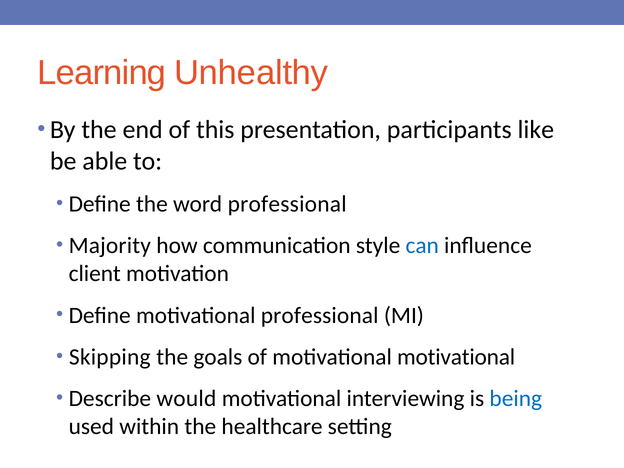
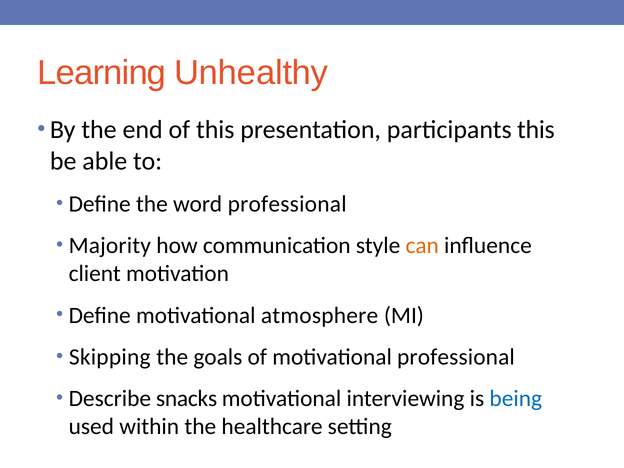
participants like: like -> this
can colour: blue -> orange
motivational professional: professional -> atmosphere
motivational motivational: motivational -> professional
would: would -> snacks
